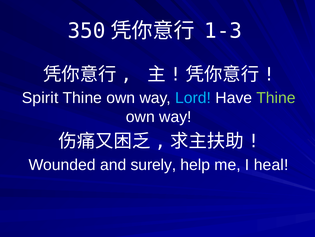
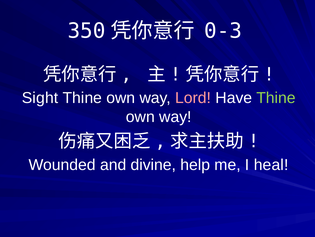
1-3: 1-3 -> 0-3
Spirit: Spirit -> Sight
Lord colour: light blue -> pink
surely: surely -> divine
